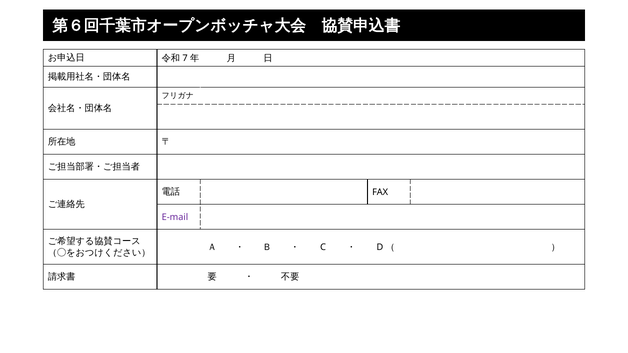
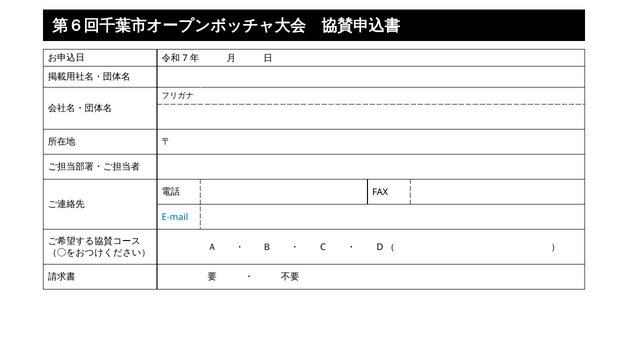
E-mail colour: purple -> blue
